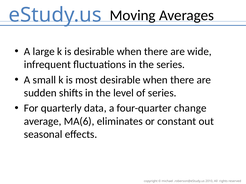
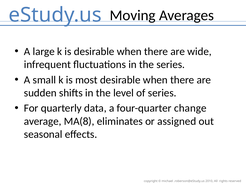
MA(6: MA(6 -> MA(8
constant: constant -> assigned
